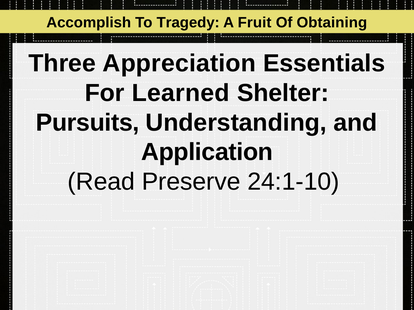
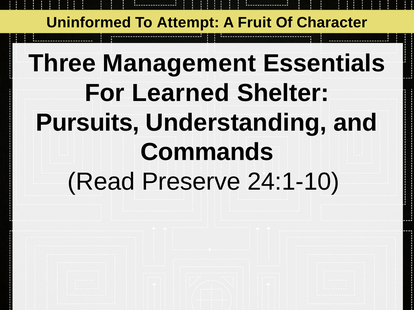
Accomplish: Accomplish -> Uninformed
Tragedy: Tragedy -> Attempt
Obtaining: Obtaining -> Character
Appreciation: Appreciation -> Management
Application: Application -> Commands
